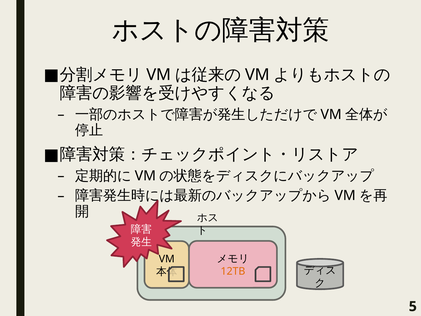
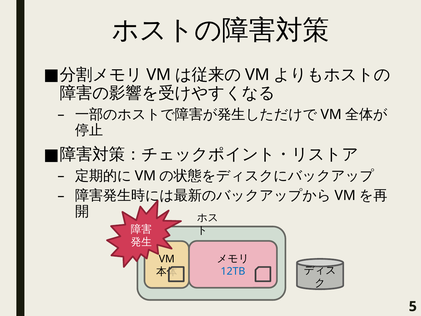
12TB colour: orange -> blue
